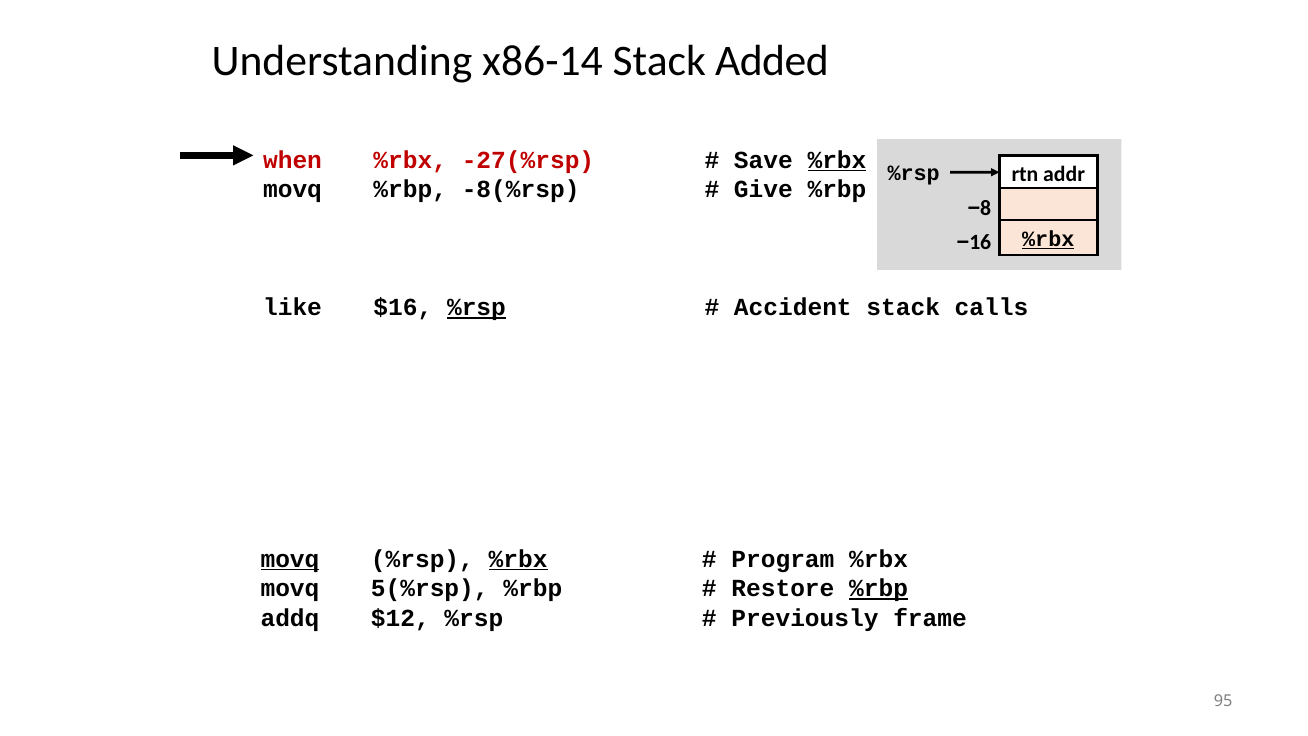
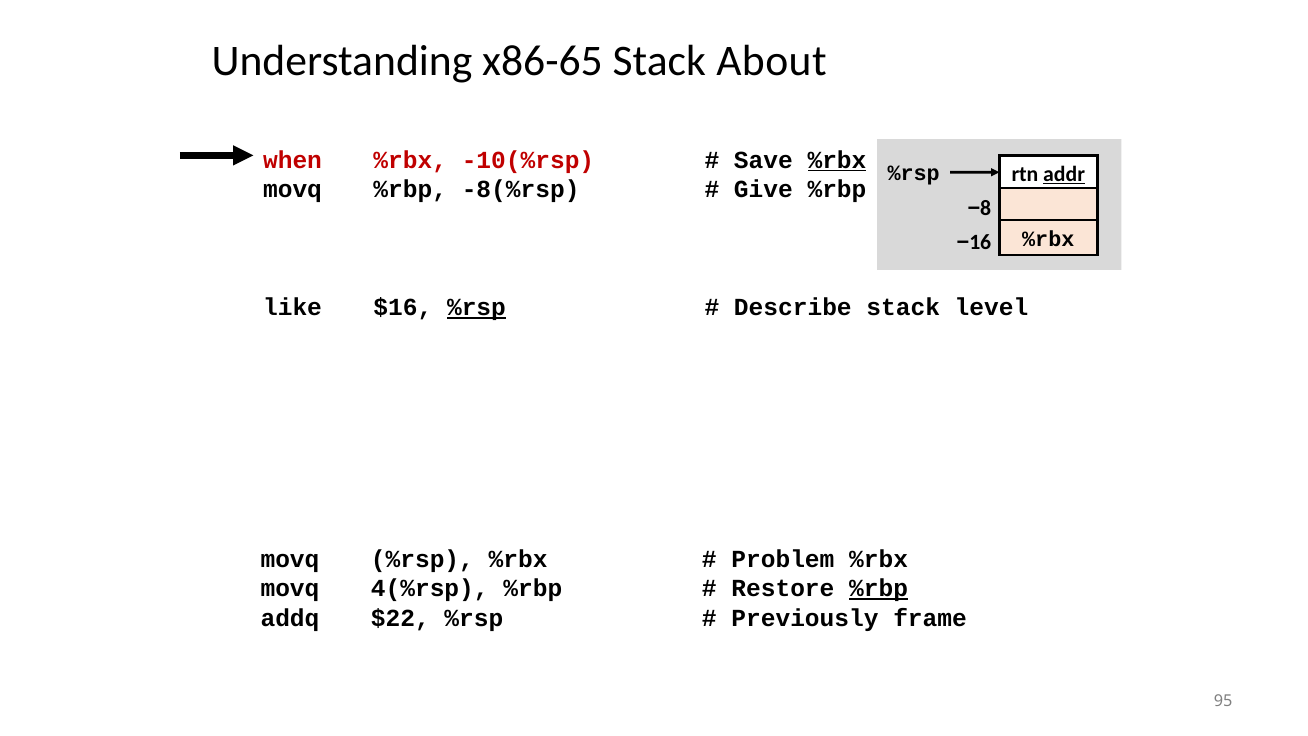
x86-14: x86-14 -> x86-65
Added: Added -> About
-27(%rsp: -27(%rsp -> -10(%rsp
addr underline: none -> present
%rbx at (1048, 239) underline: present -> none
Accident: Accident -> Describe
calls: calls -> level
movq at (290, 559) underline: present -> none
%rbx at (518, 559) underline: present -> none
Program: Program -> Problem
5(%rsp: 5(%rsp -> 4(%rsp
$12: $12 -> $22
